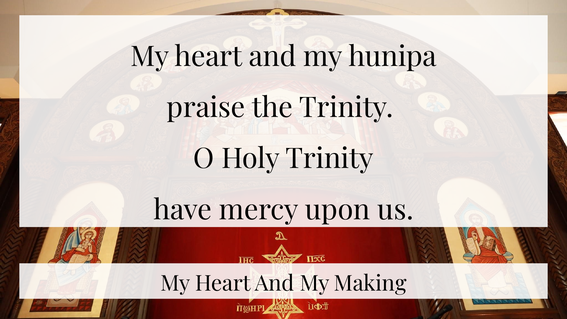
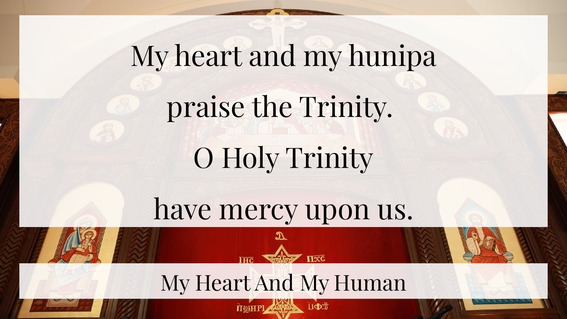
Making: Making -> Human
